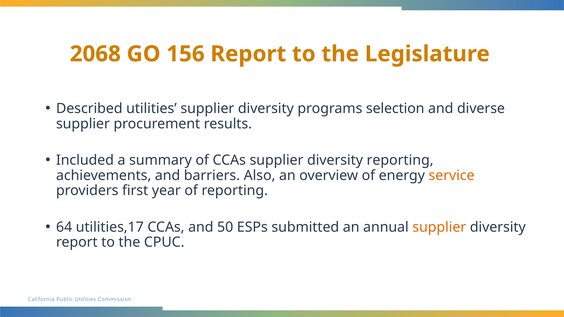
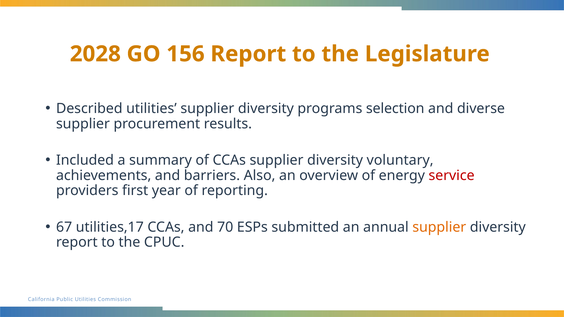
2068: 2068 -> 2028
diversity reporting: reporting -> voluntary
service colour: orange -> red
64: 64 -> 67
50: 50 -> 70
